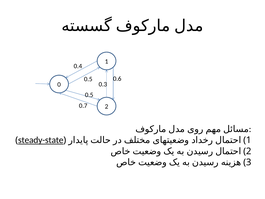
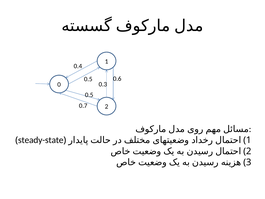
steady-state underline: present -> none
